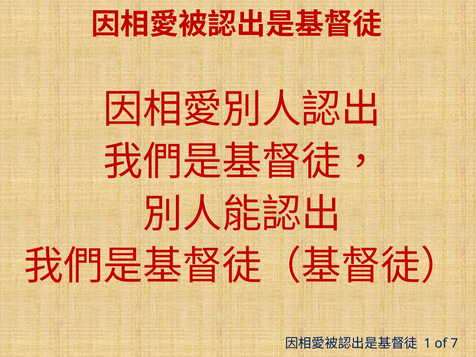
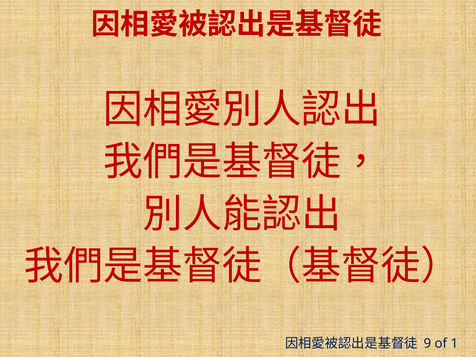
1: 1 -> 9
7: 7 -> 1
